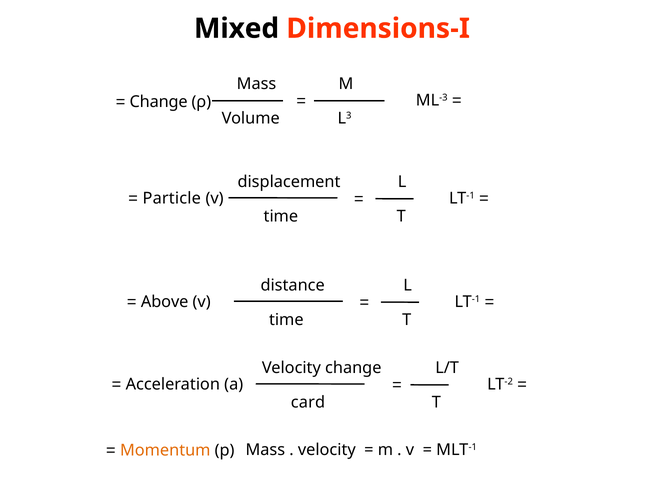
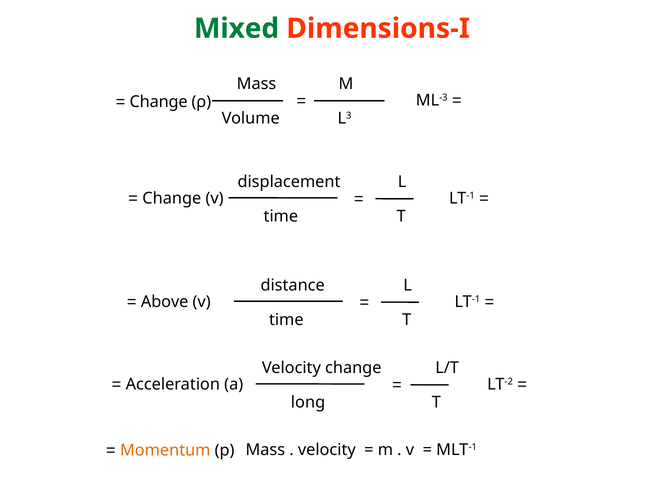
Mixed colour: black -> green
Particle at (172, 198): Particle -> Change
card: card -> long
